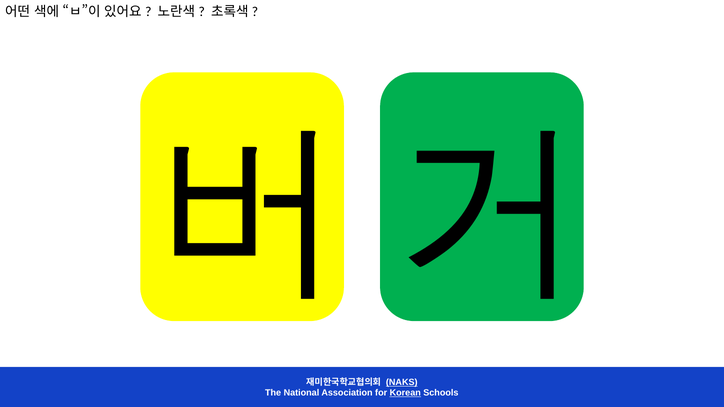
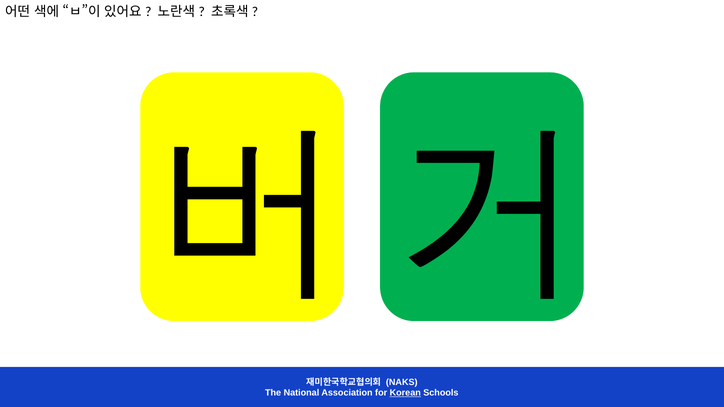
NAKS underline: present -> none
